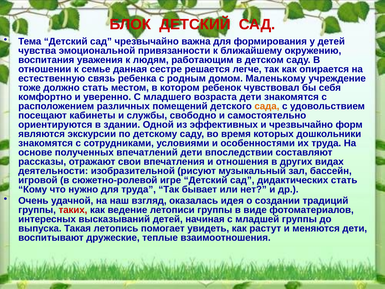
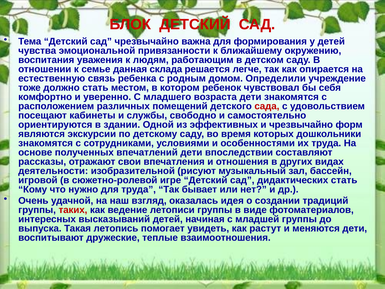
сестре: сестре -> склада
Маленькому: Маленькому -> Определили
сада colour: orange -> red
